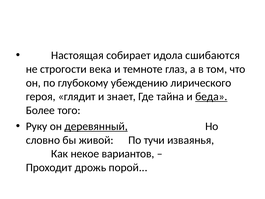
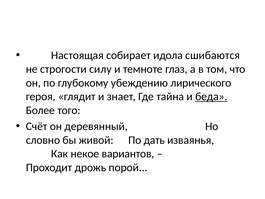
века: века -> силу
Руку: Руку -> Счёт
деревянный underline: present -> none
тучи: тучи -> дать
